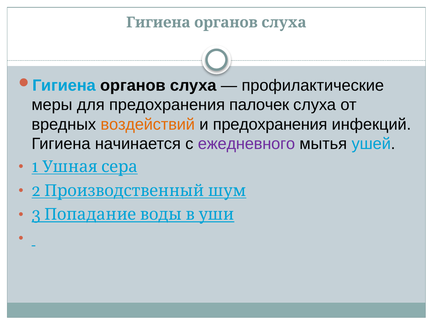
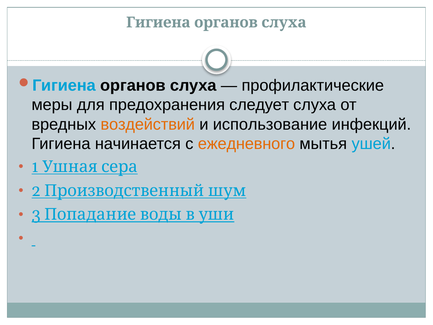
палочек: палочек -> следует
и предохранения: предохранения -> использование
ежедневного colour: purple -> orange
